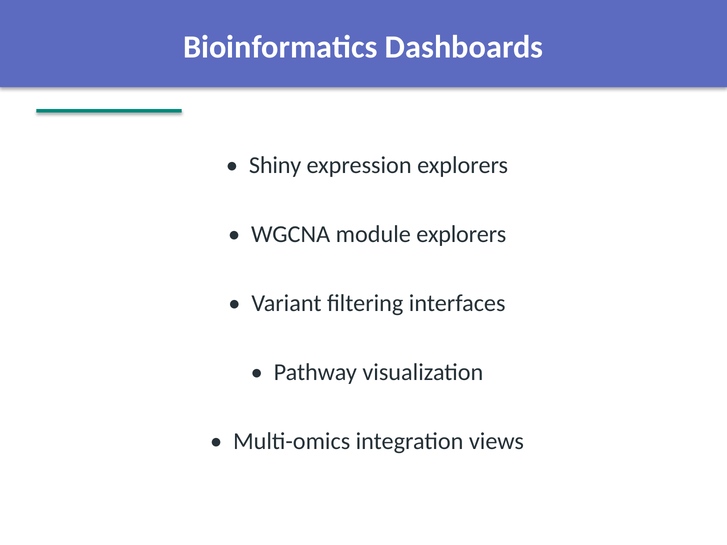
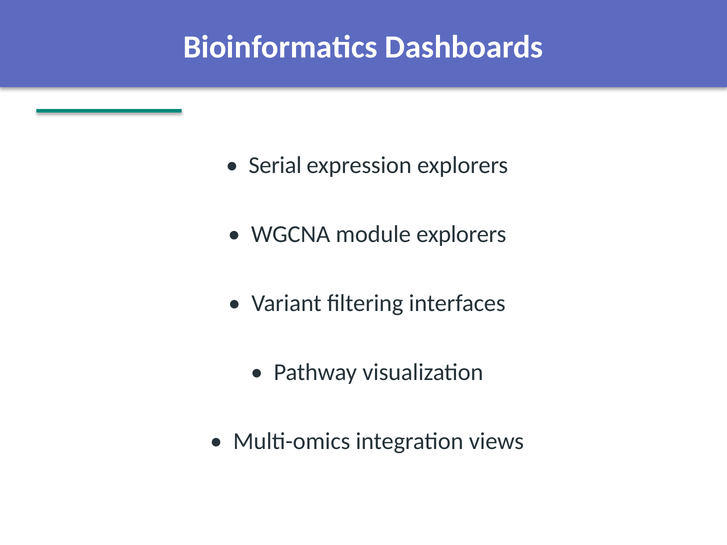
Shiny: Shiny -> Serial
